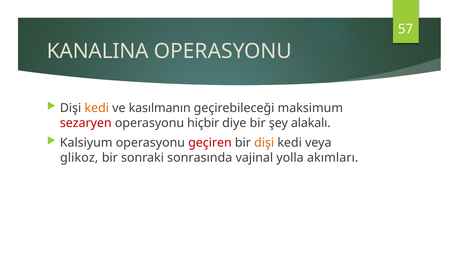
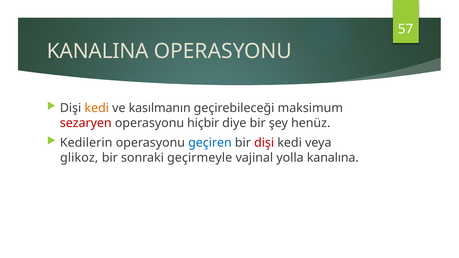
alakalı: alakalı -> henüz
Kalsiyum: Kalsiyum -> Kedilerin
geçiren colour: red -> blue
dişi at (264, 143) colour: orange -> red
sonrasında: sonrasında -> geçirmeyle
akımları: akımları -> kanalına
